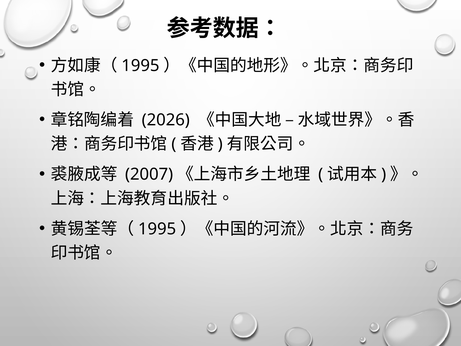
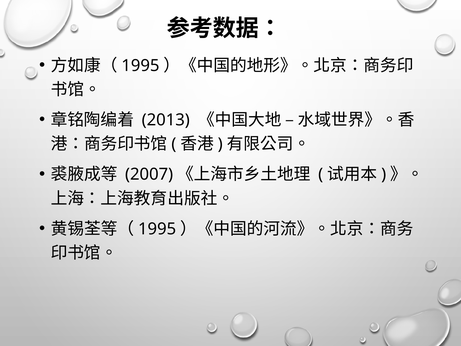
2026: 2026 -> 2013
